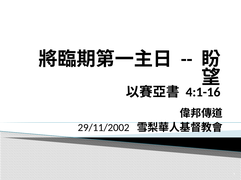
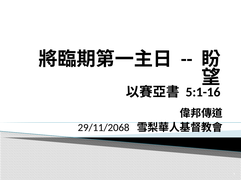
4:1-16: 4:1-16 -> 5:1-16
29/11/2002: 29/11/2002 -> 29/11/2068
